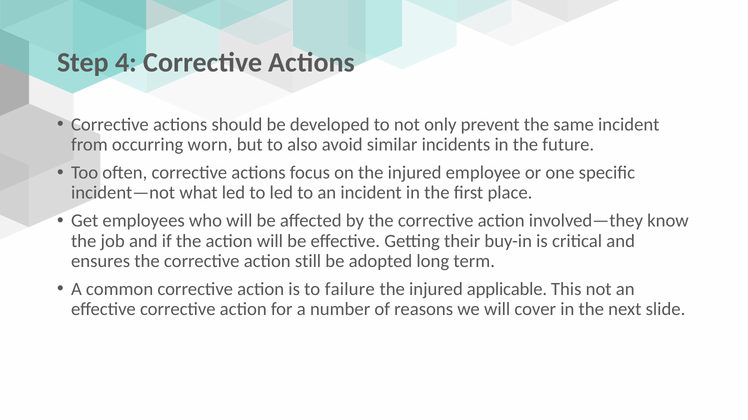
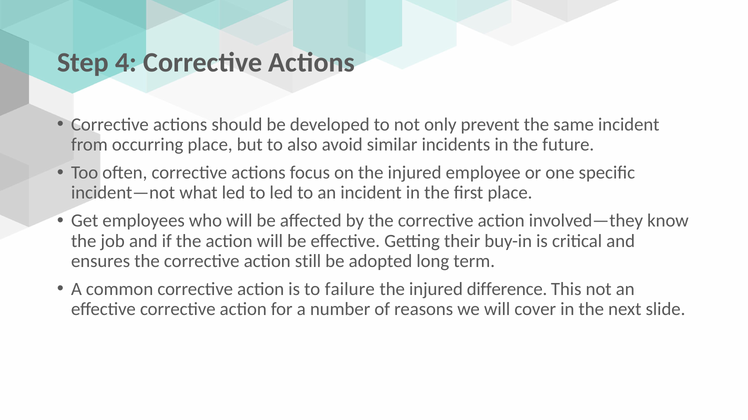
occurring worn: worn -> place
applicable: applicable -> difference
